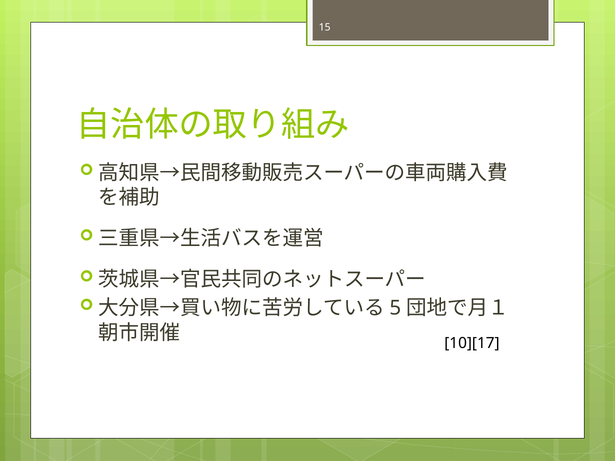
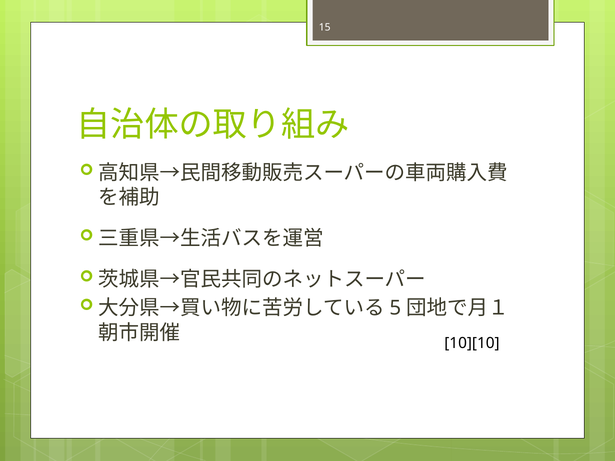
10][17: 10][17 -> 10][10
